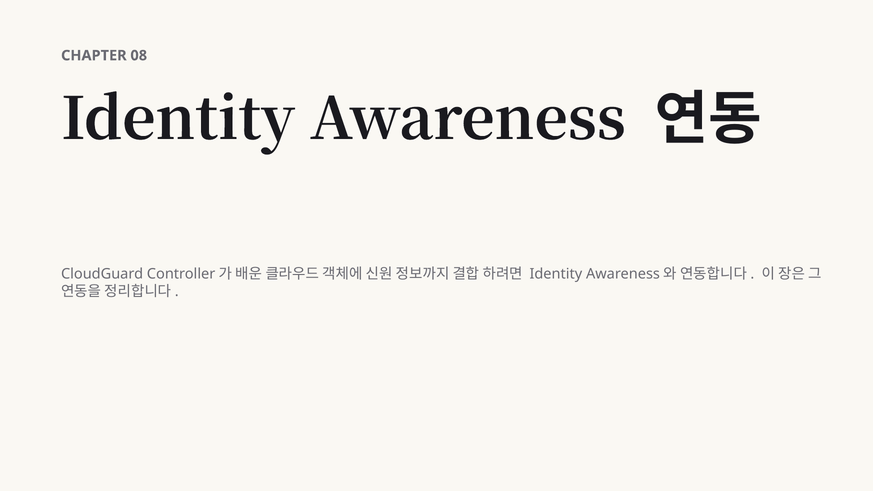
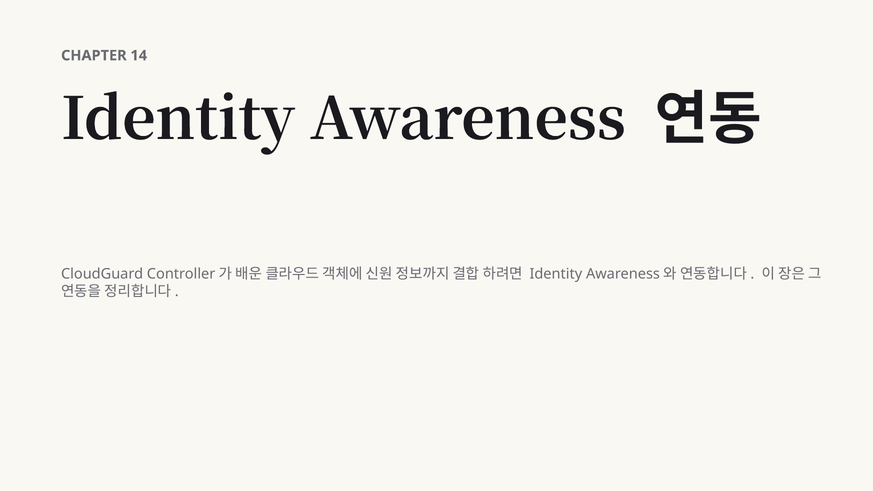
08: 08 -> 14
